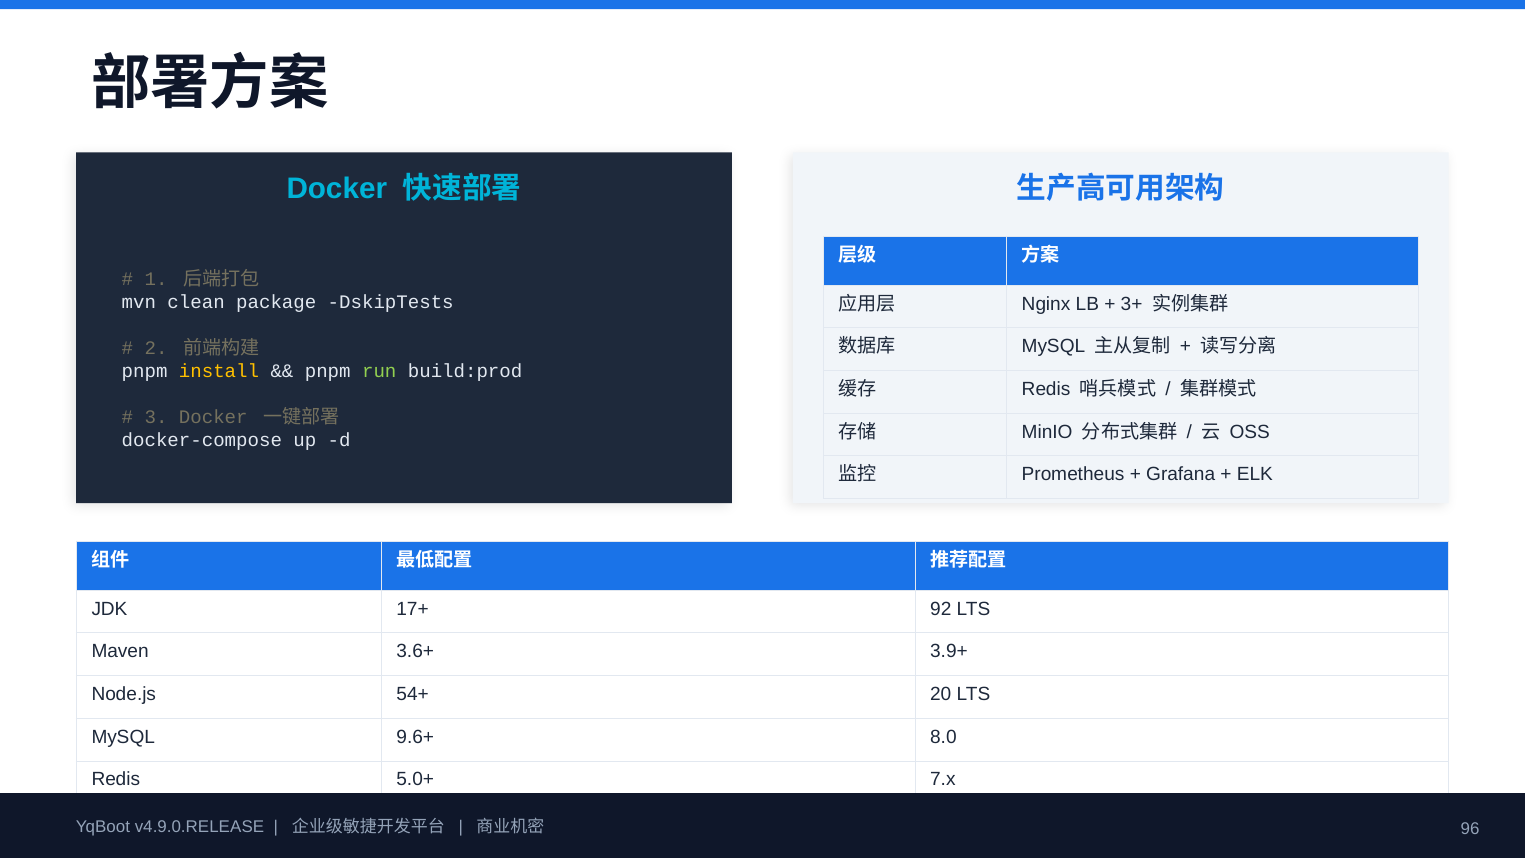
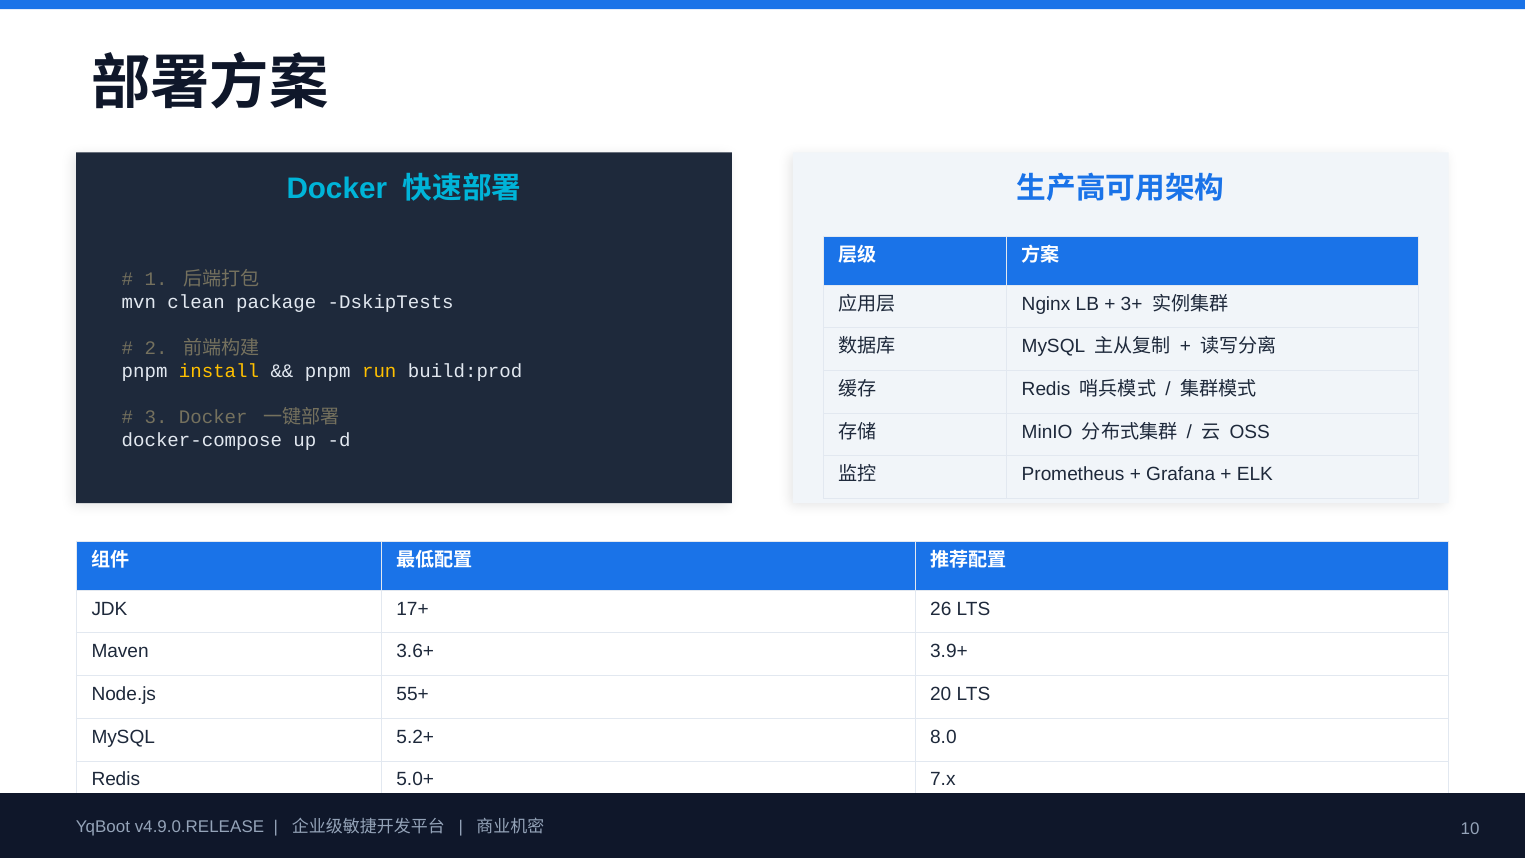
run colour: light green -> yellow
92: 92 -> 26
54+: 54+ -> 55+
9.6+: 9.6+ -> 5.2+
96: 96 -> 10
